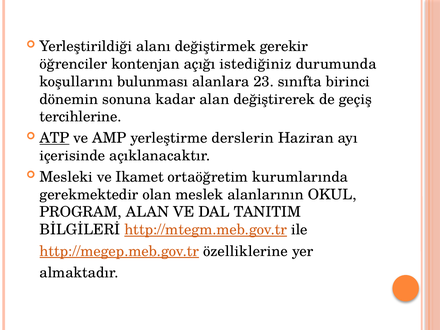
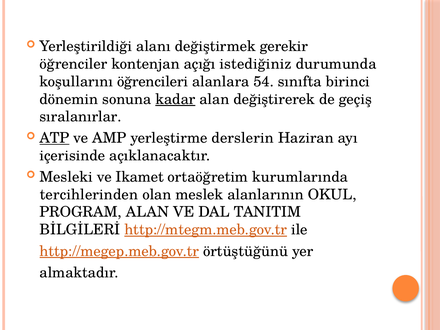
bulunması: bulunması -> öğrencileri
23: 23 -> 54
kadar underline: none -> present
tercihlerine: tercihlerine -> sıralanırlar
gerekmektedir: gerekmektedir -> tercihlerinden
özelliklerine: özelliklerine -> örtüştüğünü
